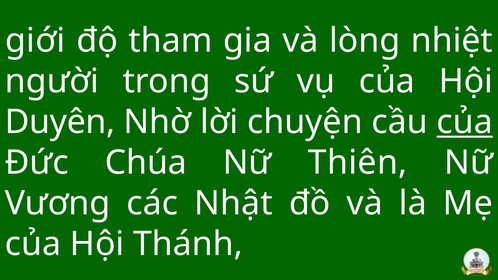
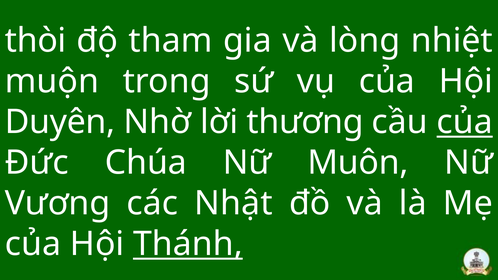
giới: giới -> thòi
người: người -> muộn
chuyện: chuyện -> thương
Thiên: Thiên -> Muôn
Thánh underline: none -> present
